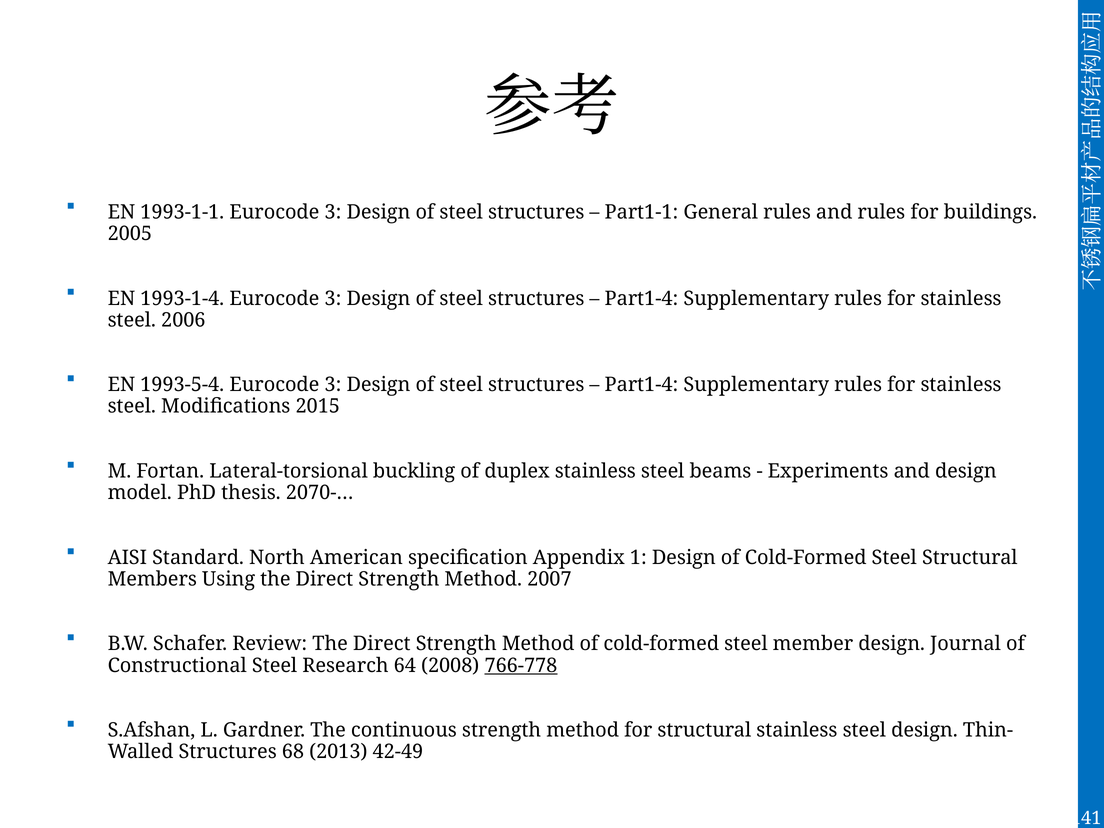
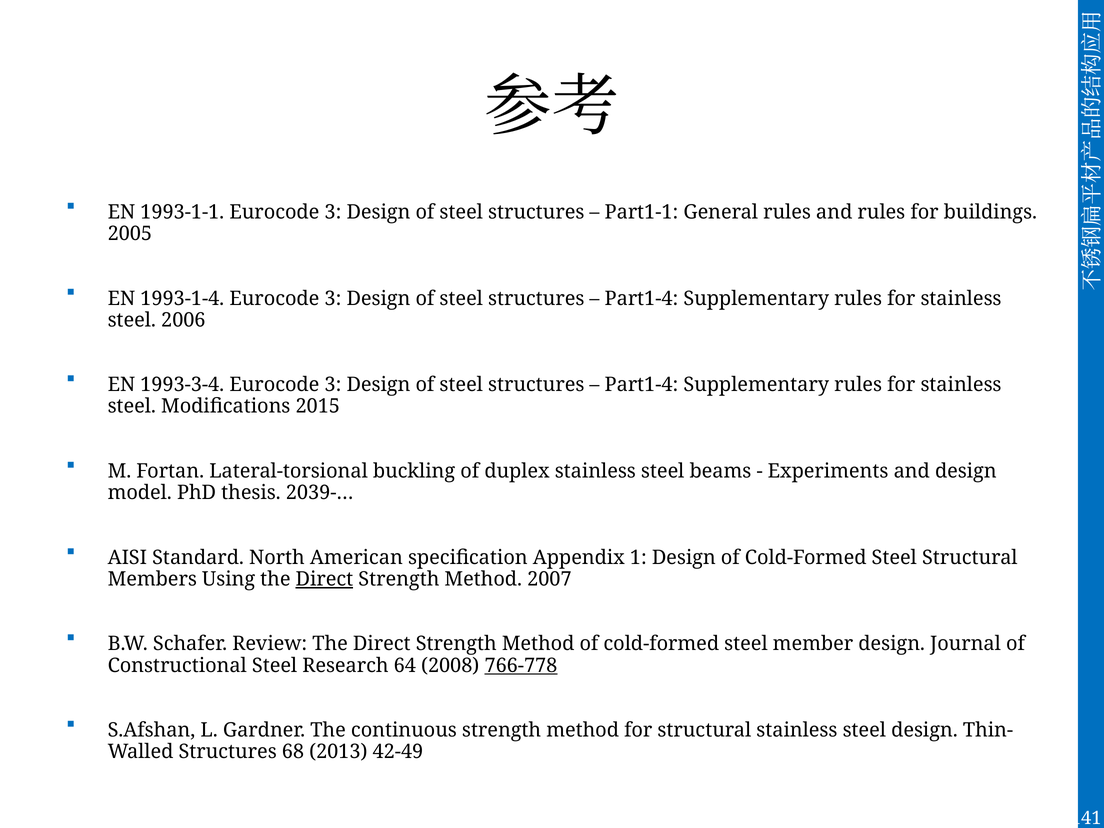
1993-5-4: 1993-5-4 -> 1993-3-4
2070-…: 2070-… -> 2039-…
Direct at (324, 579) underline: none -> present
